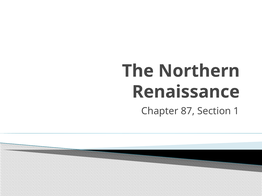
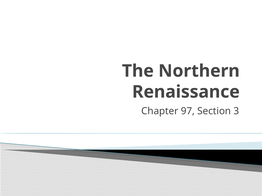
87: 87 -> 97
1: 1 -> 3
